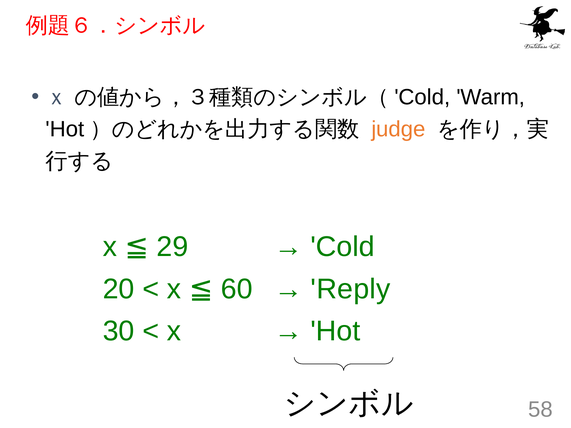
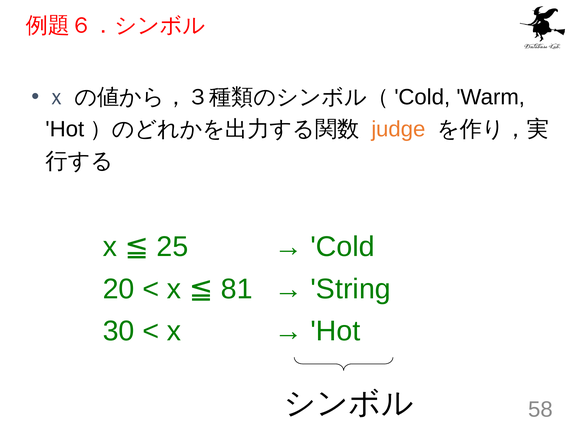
29: 29 -> 25
60: 60 -> 81
Reply: Reply -> String
